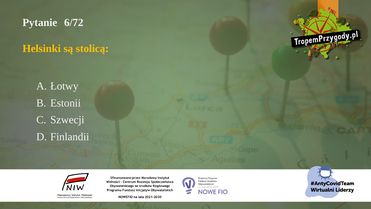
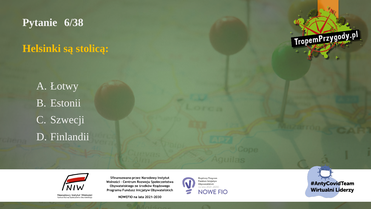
6/72: 6/72 -> 6/38
